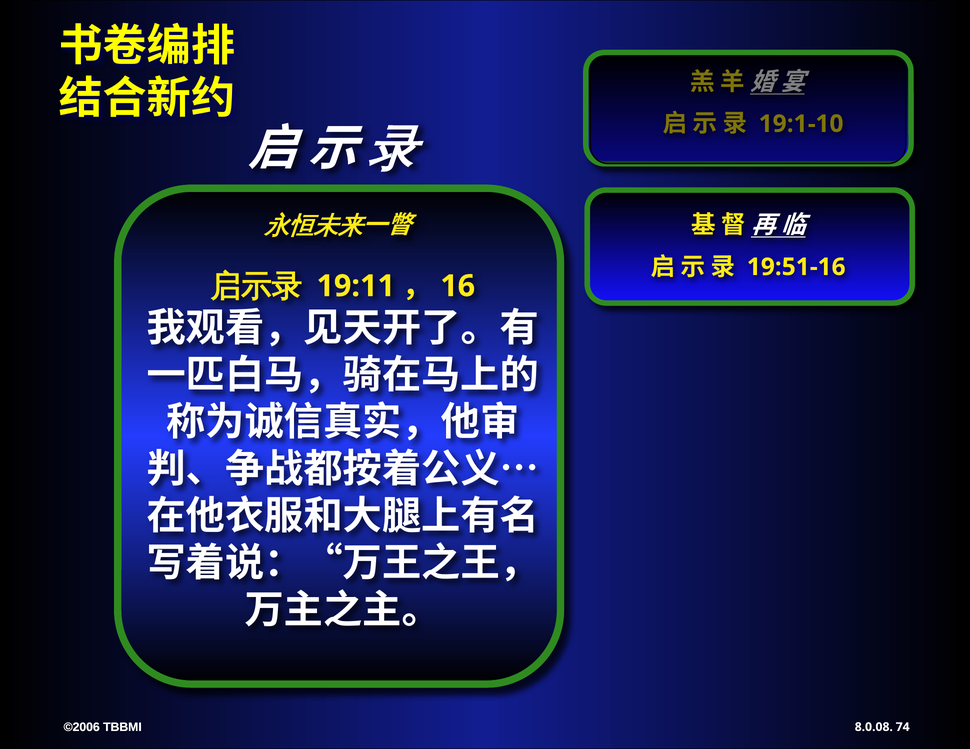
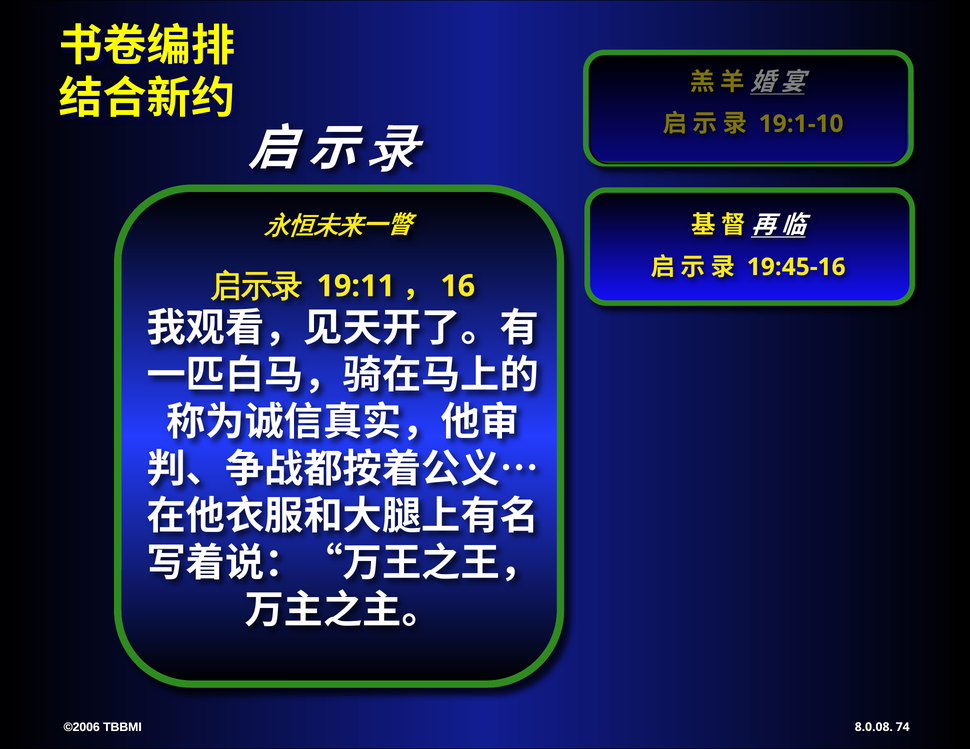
19:51-16: 19:51-16 -> 19:45-16
